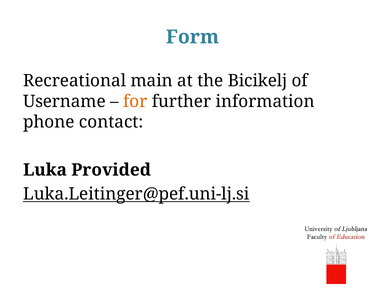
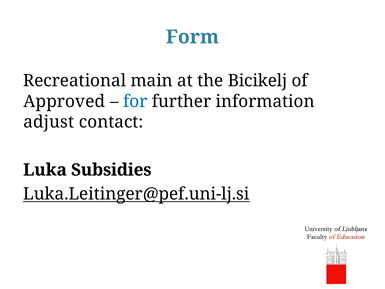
Username: Username -> Approved
for colour: orange -> blue
phone: phone -> adjust
Provided: Provided -> Subsidies
